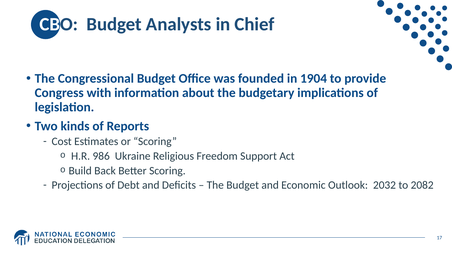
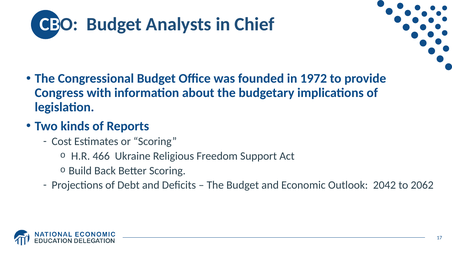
1904: 1904 -> 1972
986: 986 -> 466
2032: 2032 -> 2042
2082: 2082 -> 2062
